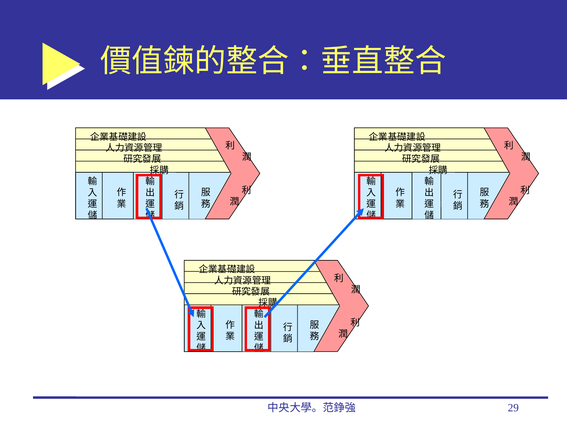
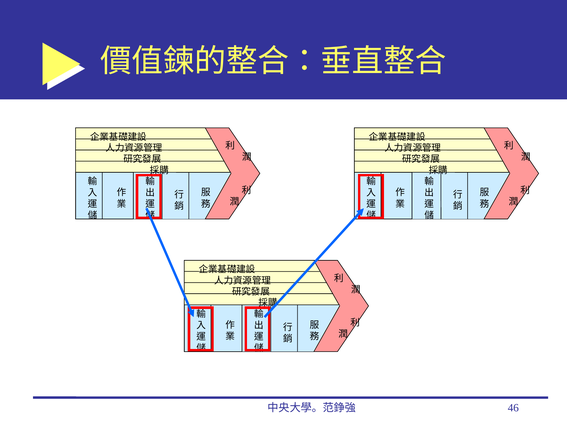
29: 29 -> 46
